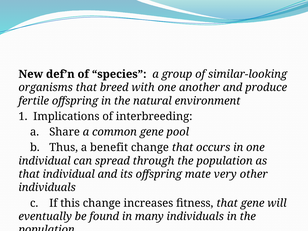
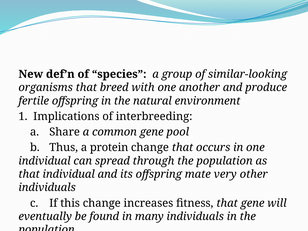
benefit: benefit -> protein
